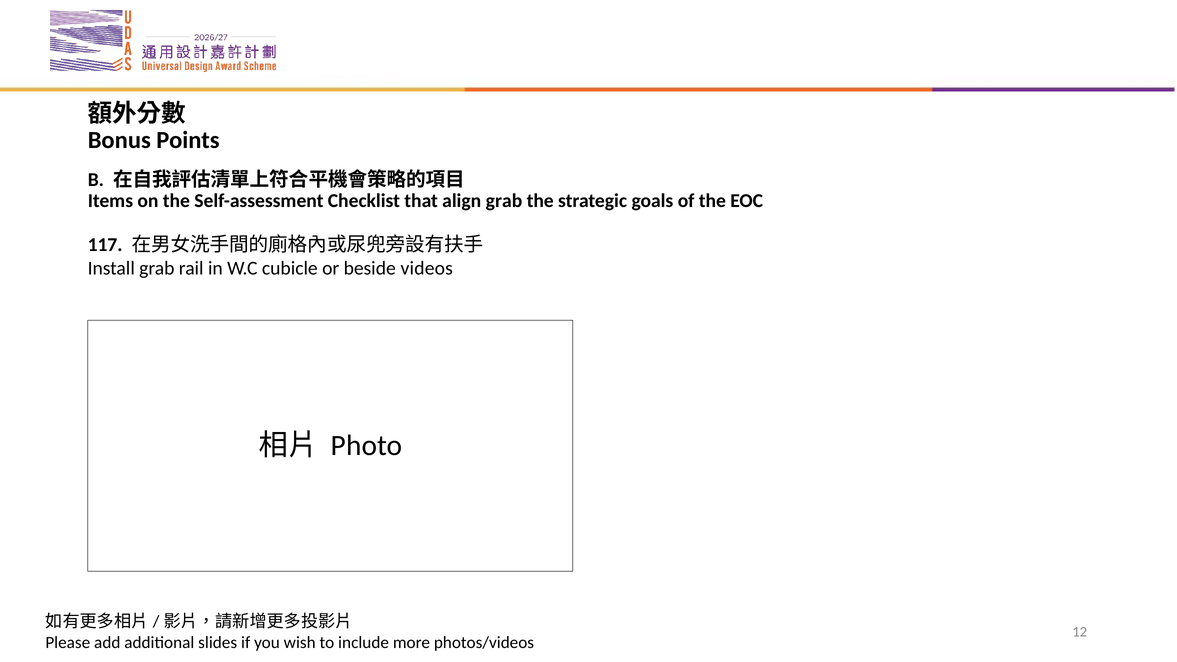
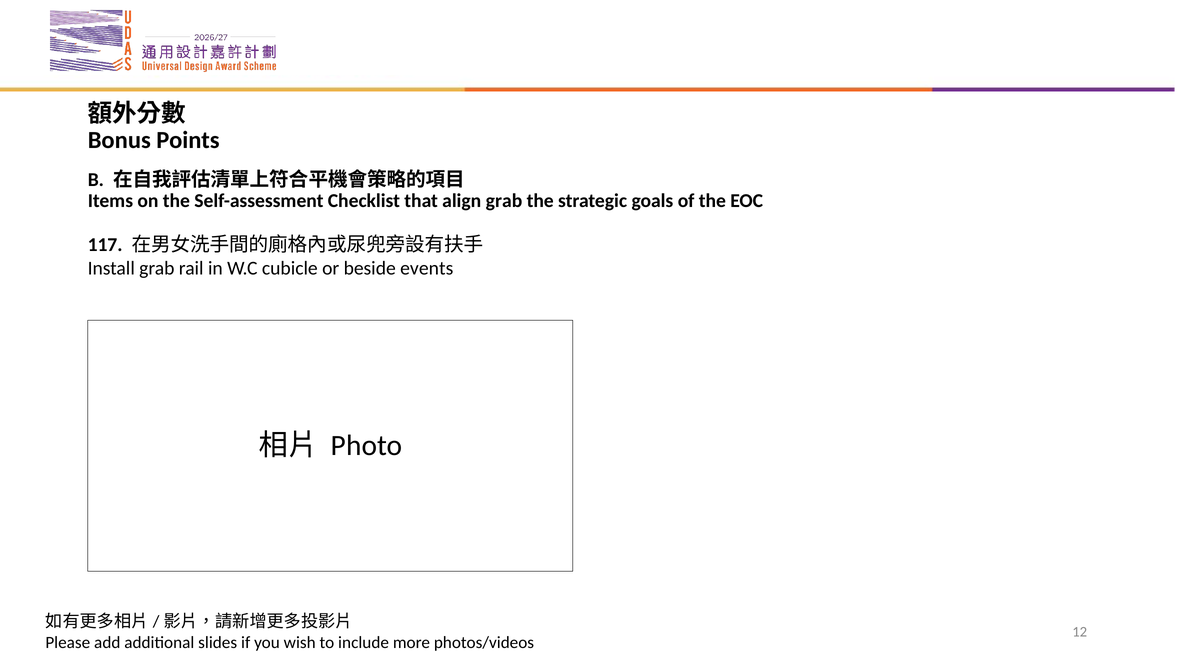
videos: videos -> events
